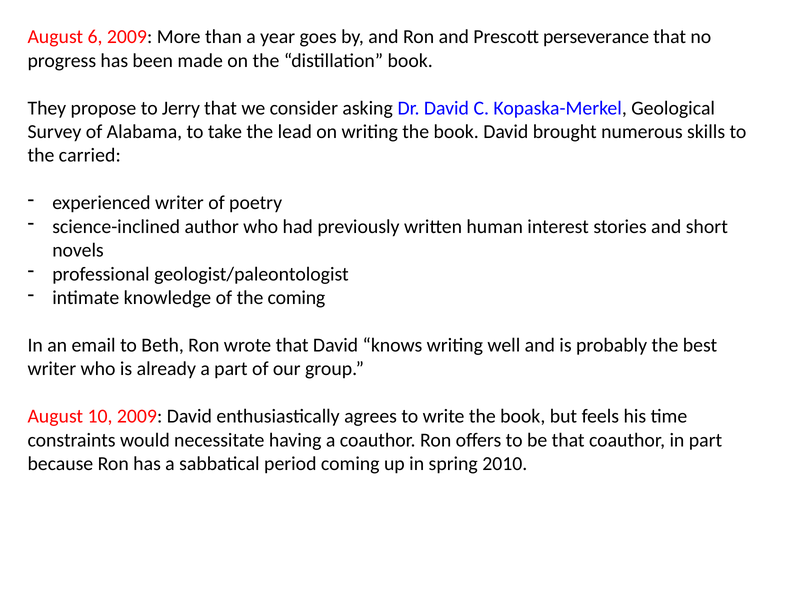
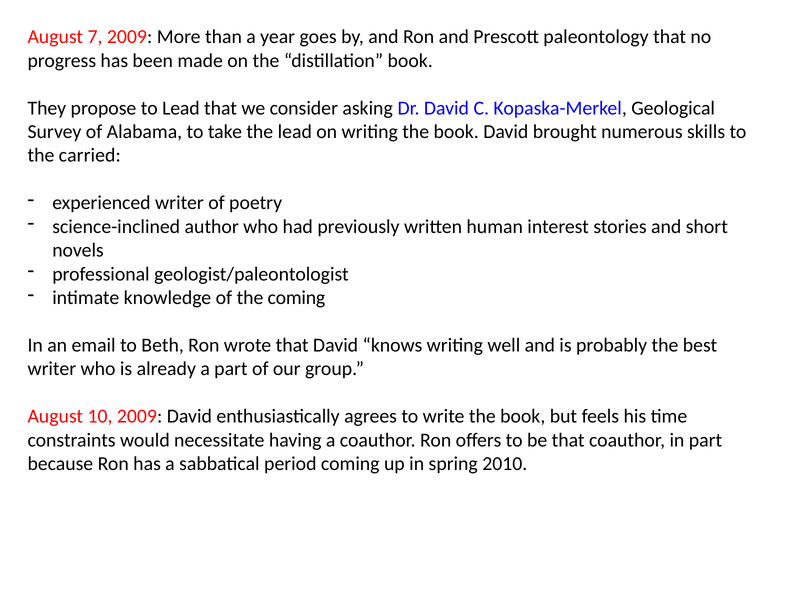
6: 6 -> 7
perseverance: perseverance -> paleontology
to Jerry: Jerry -> Lead
